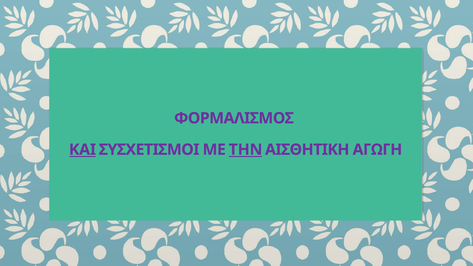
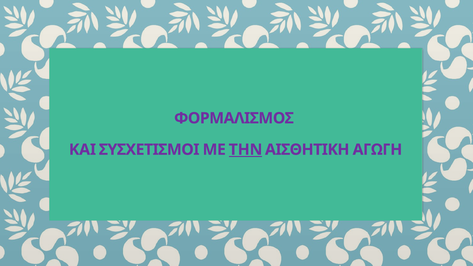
ΚΑΙ underline: present -> none
